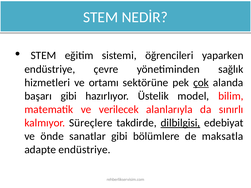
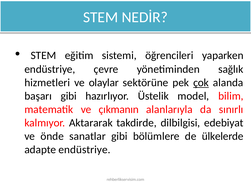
ortamı: ortamı -> olaylar
verilecek: verilecek -> çıkmanın
Süreçlere: Süreçlere -> Aktararak
dilbilgisi underline: present -> none
maksatla: maksatla -> ülkelerde
